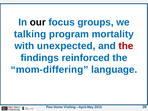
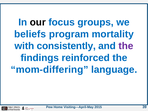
talking: talking -> beliefs
unexpected: unexpected -> consistently
the at (126, 46) colour: red -> purple
